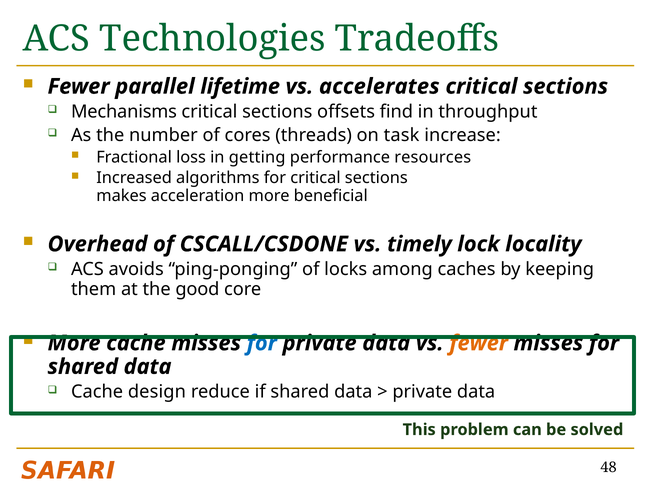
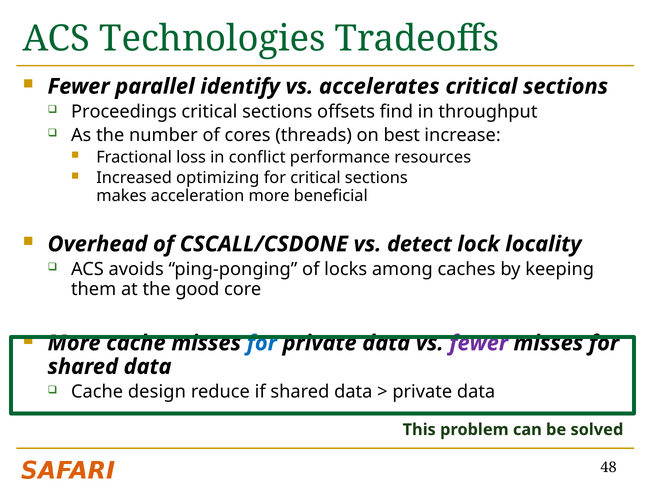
lifetime: lifetime -> identify
Mechanisms: Mechanisms -> Proceedings
task: task -> best
getting: getting -> conflict
algorithms: algorithms -> optimizing
timely: timely -> detect
fewer at (479, 343) colour: orange -> purple
